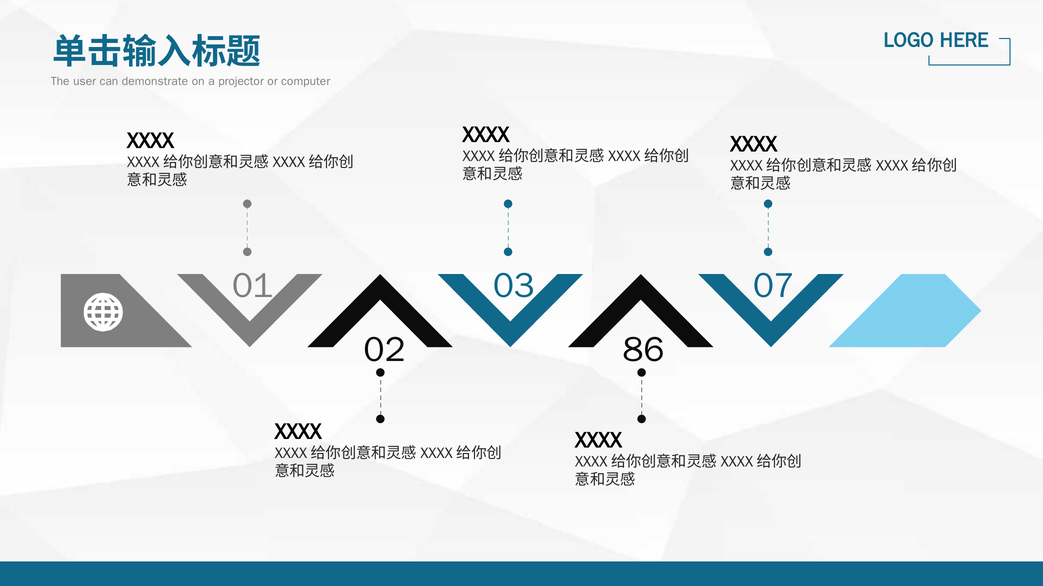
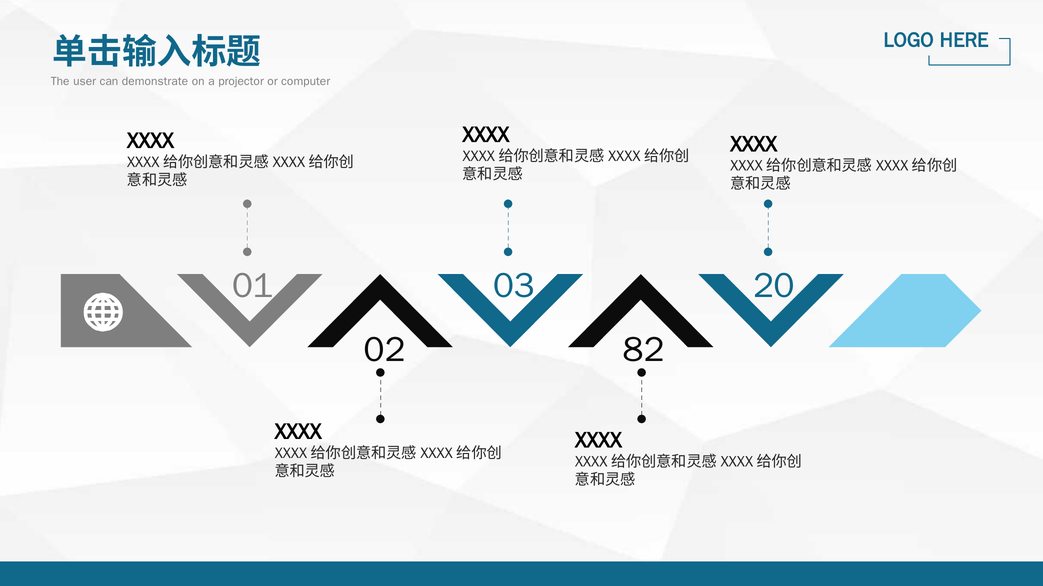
07: 07 -> 20
86: 86 -> 82
